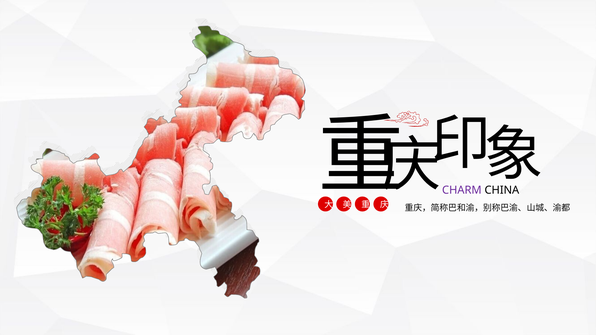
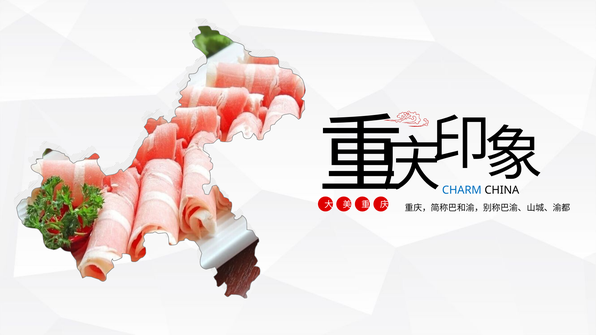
CHARM colour: purple -> blue
